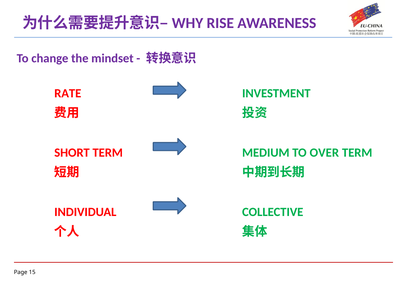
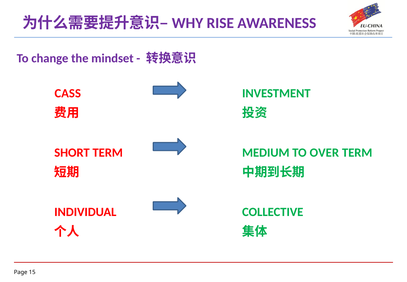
RATE: RATE -> CASS
